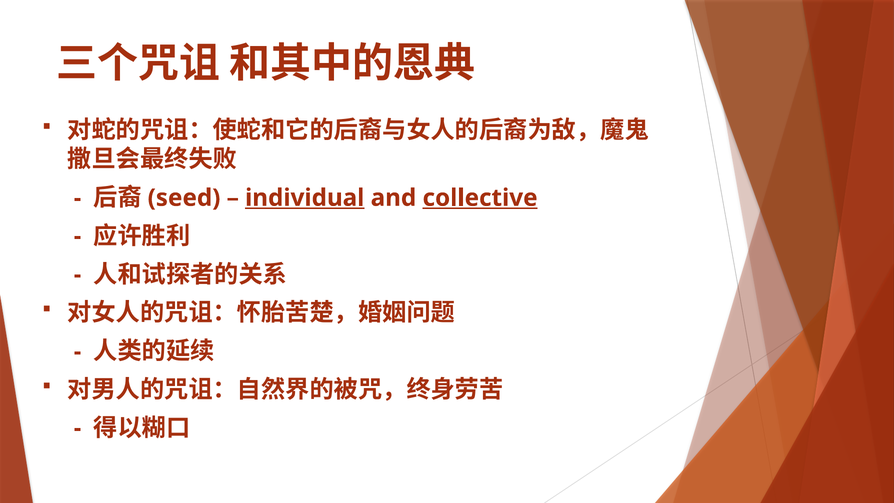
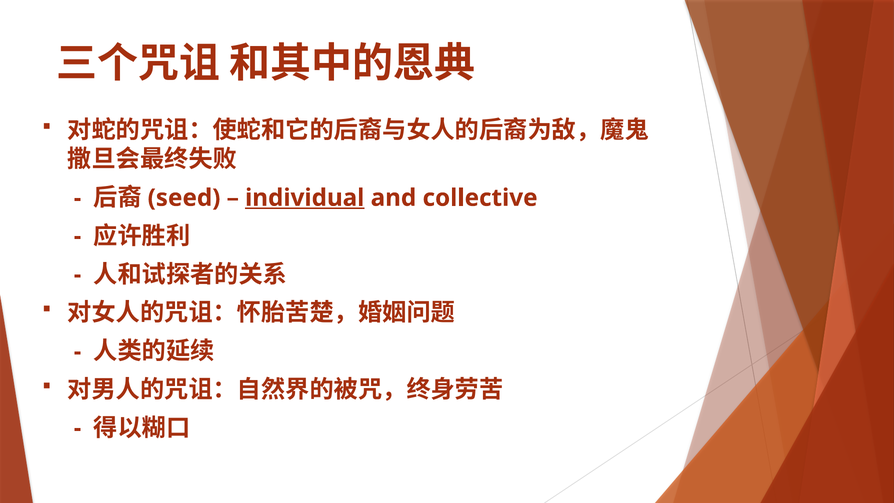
collective underline: present -> none
